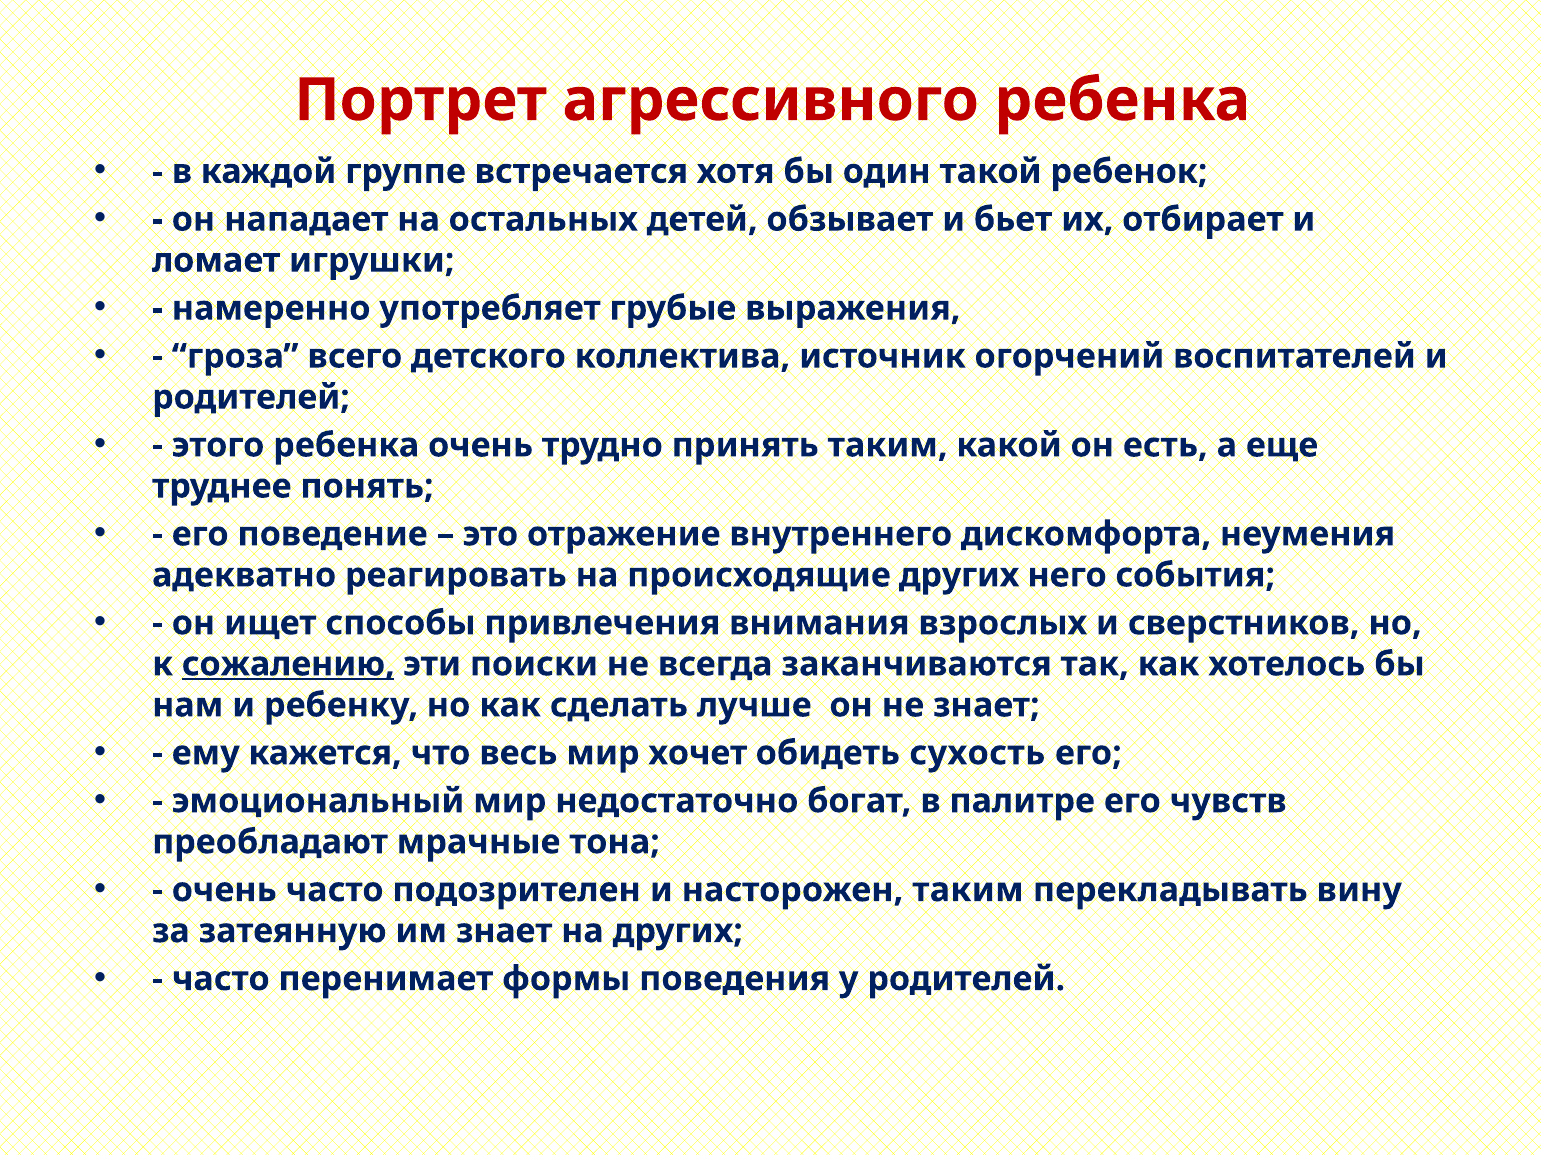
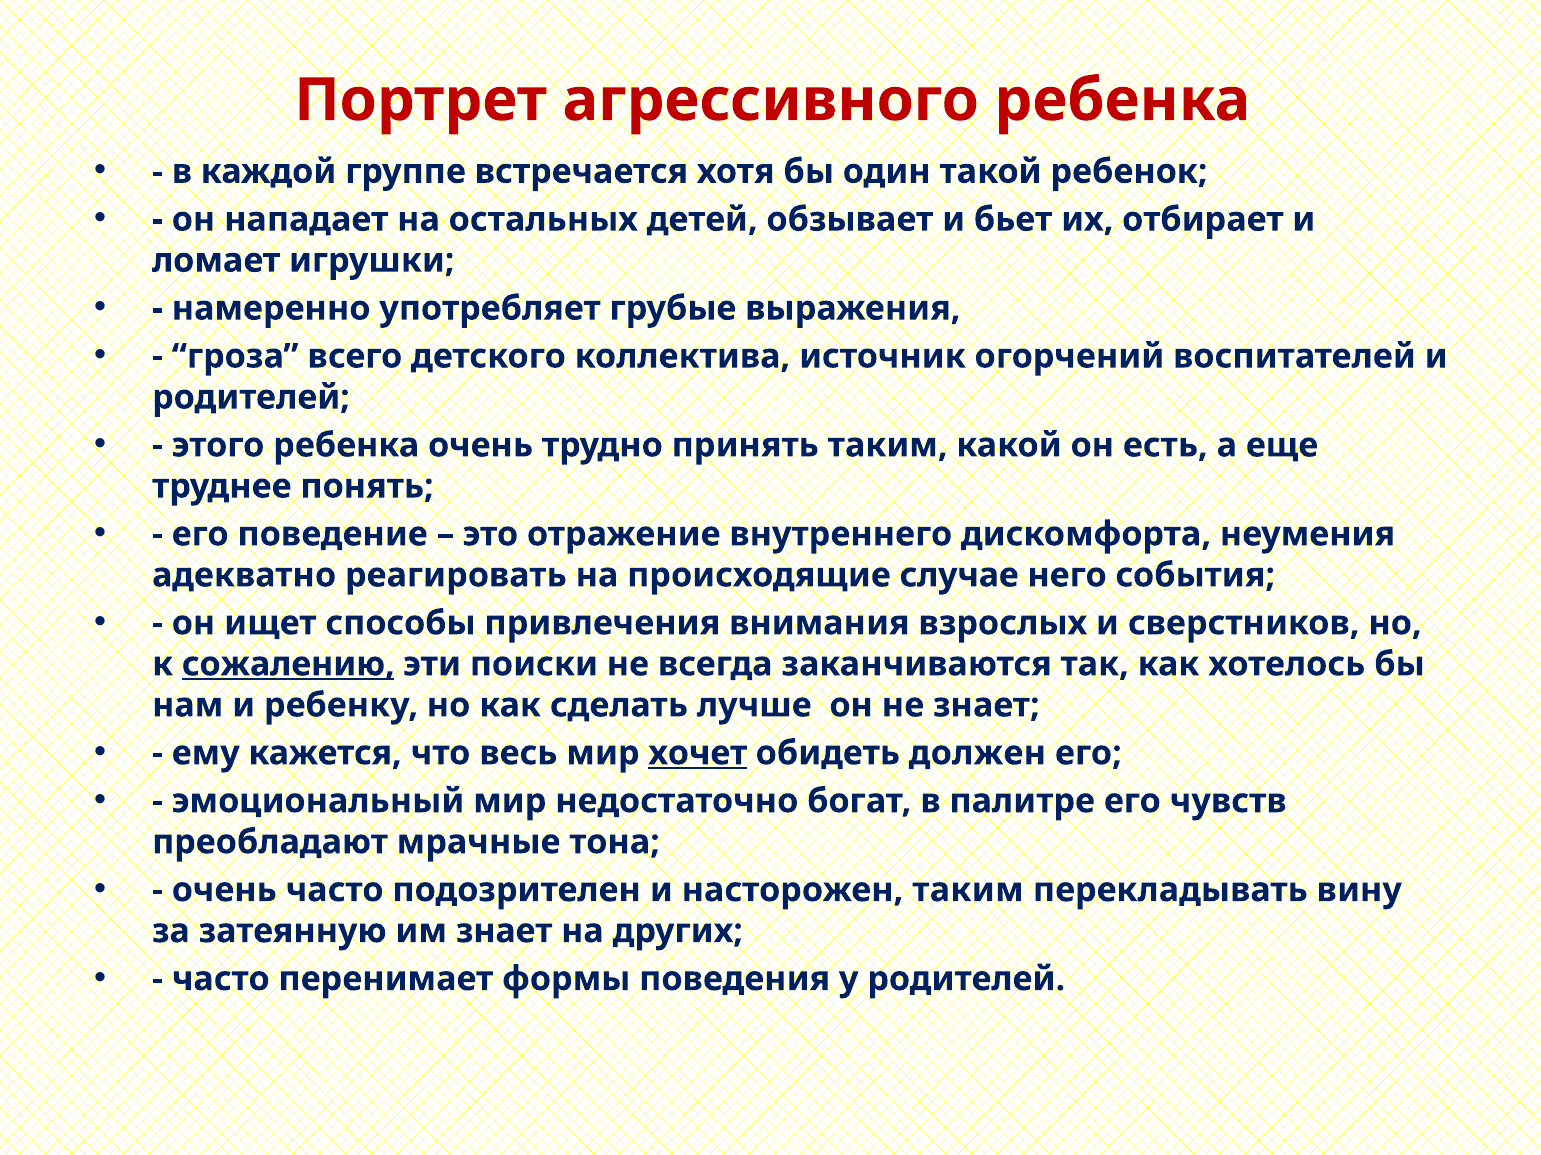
происходящие других: других -> случае
хочет underline: none -> present
сухость: сухость -> должен
